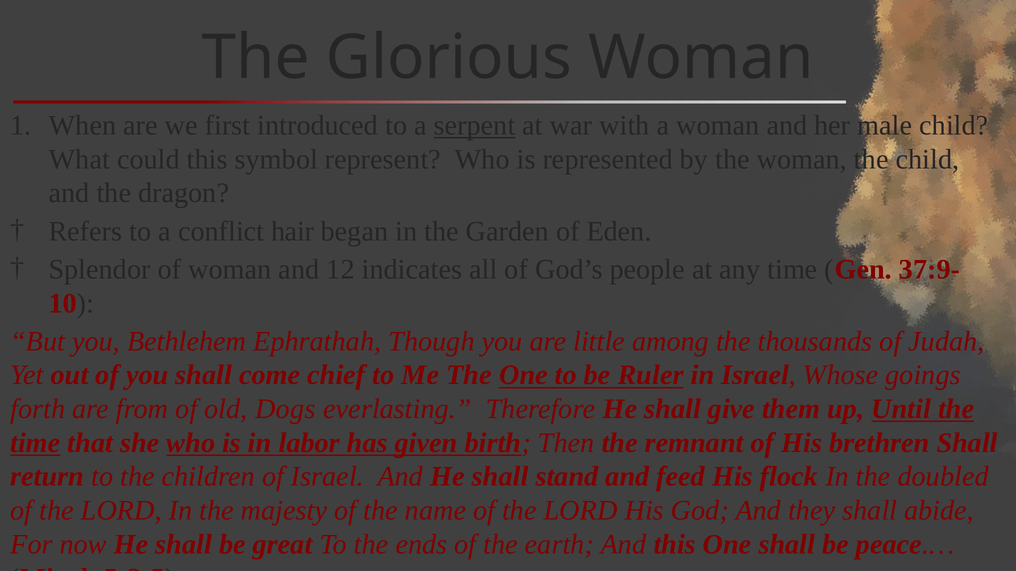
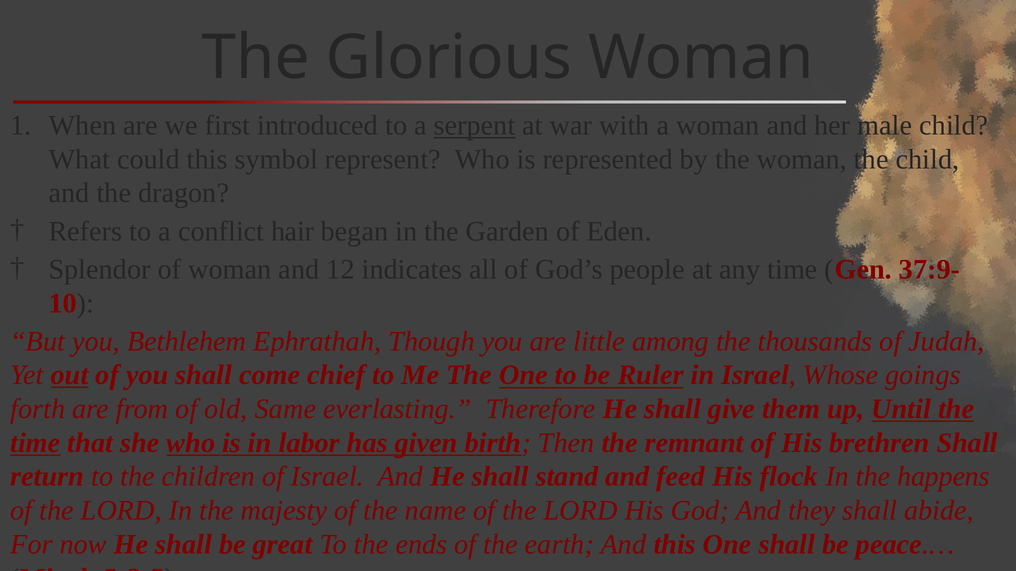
out underline: none -> present
Dogs: Dogs -> Same
doubled: doubled -> happens
